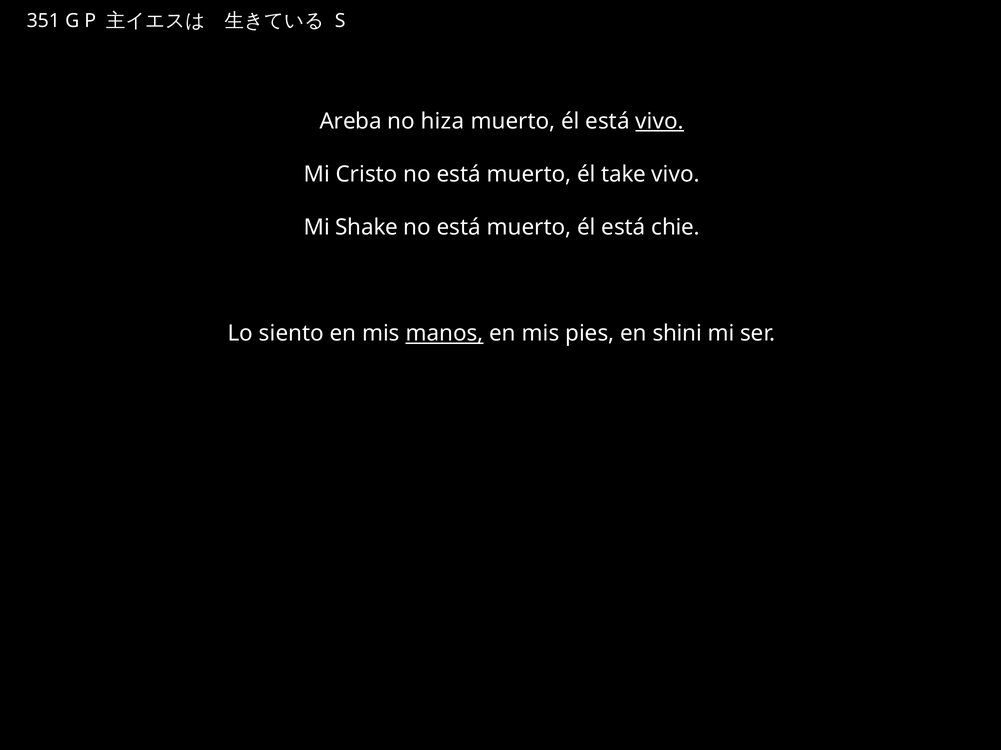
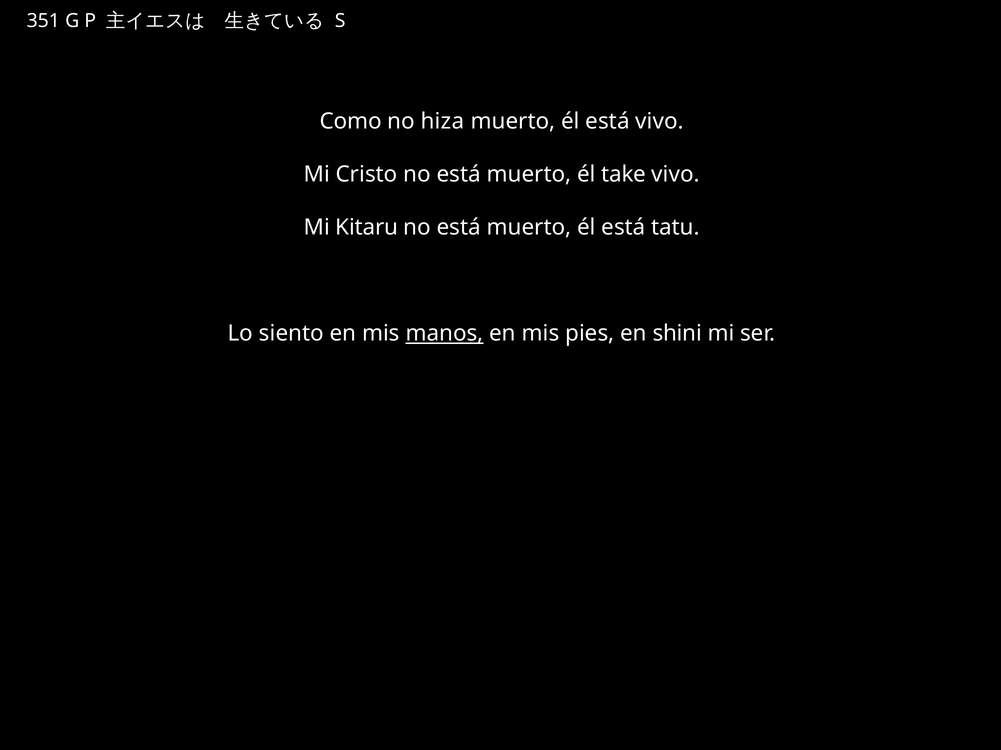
Areba: Areba -> Como
vivo at (660, 121) underline: present -> none
Shake: Shake -> Kitaru
chie: chie -> tatu
